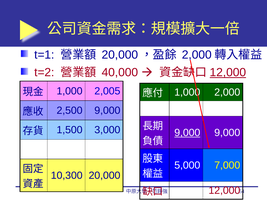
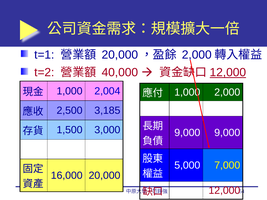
2,005: 2,005 -> 2,004
2,500 9,000: 9,000 -> 3,185
9,000 at (187, 133) underline: present -> none
10,300: 10,300 -> 16,000
